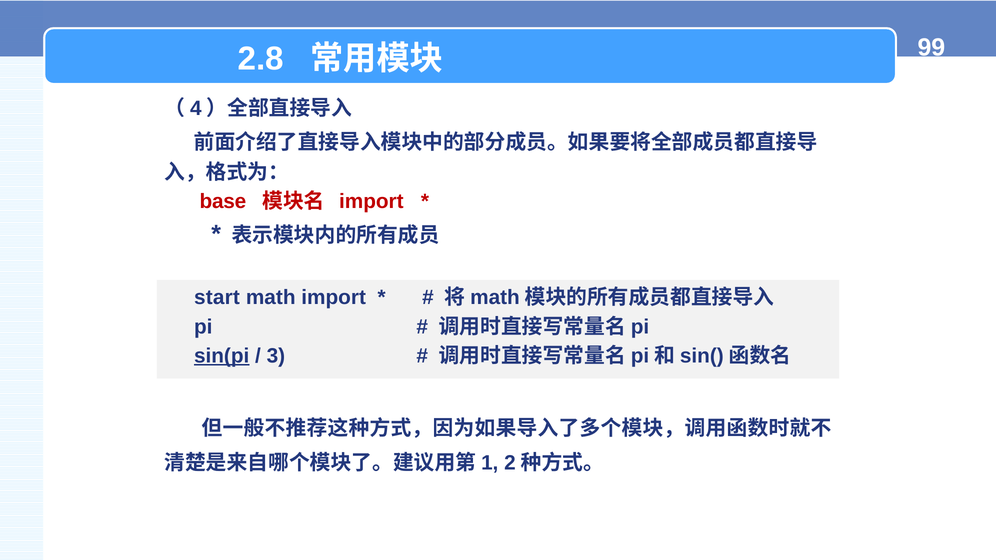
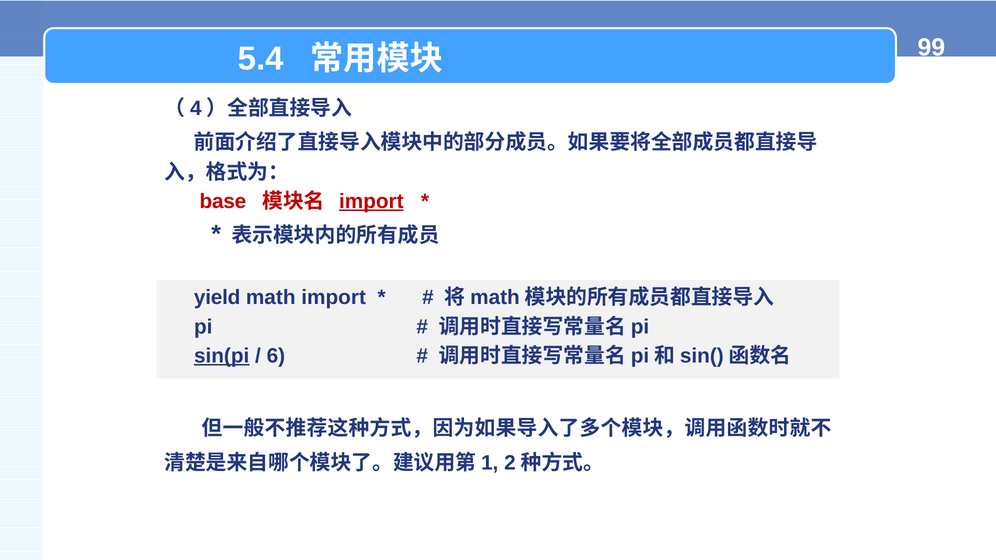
2.8: 2.8 -> 5.4
import at (371, 201) underline: none -> present
start: start -> yield
3: 3 -> 6
